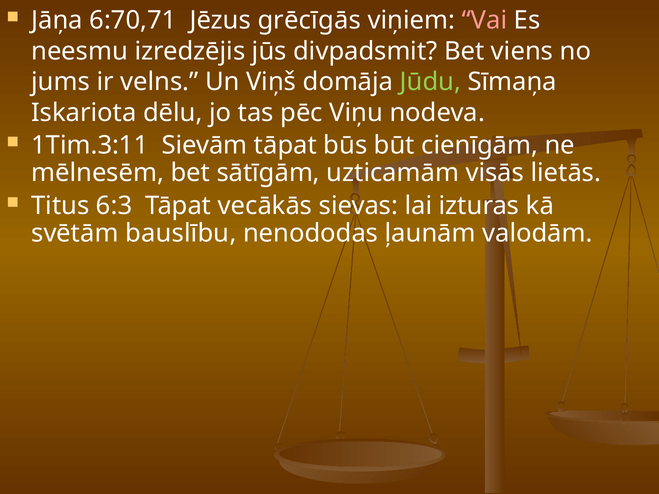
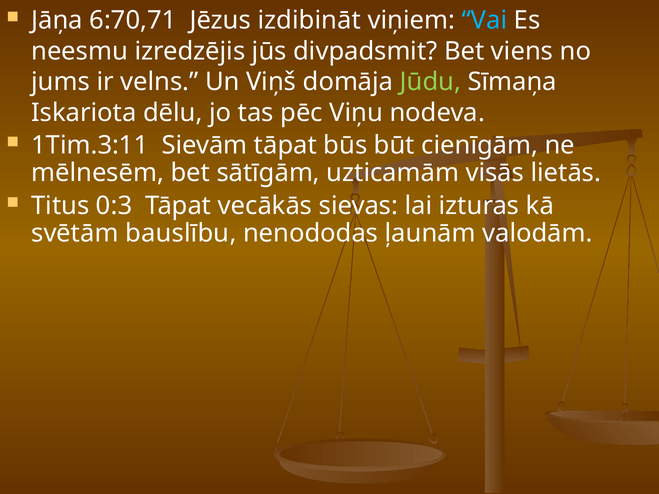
grēcīgās: grēcīgās -> izdibināt
Vai colour: pink -> light blue
6:3: 6:3 -> 0:3
